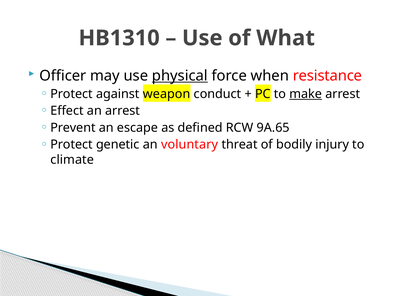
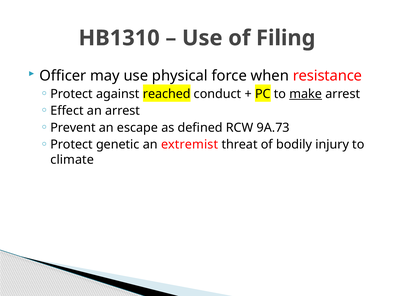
What: What -> Filing
physical underline: present -> none
weapon: weapon -> reached
9A.65: 9A.65 -> 9A.73
voluntary: voluntary -> extremist
